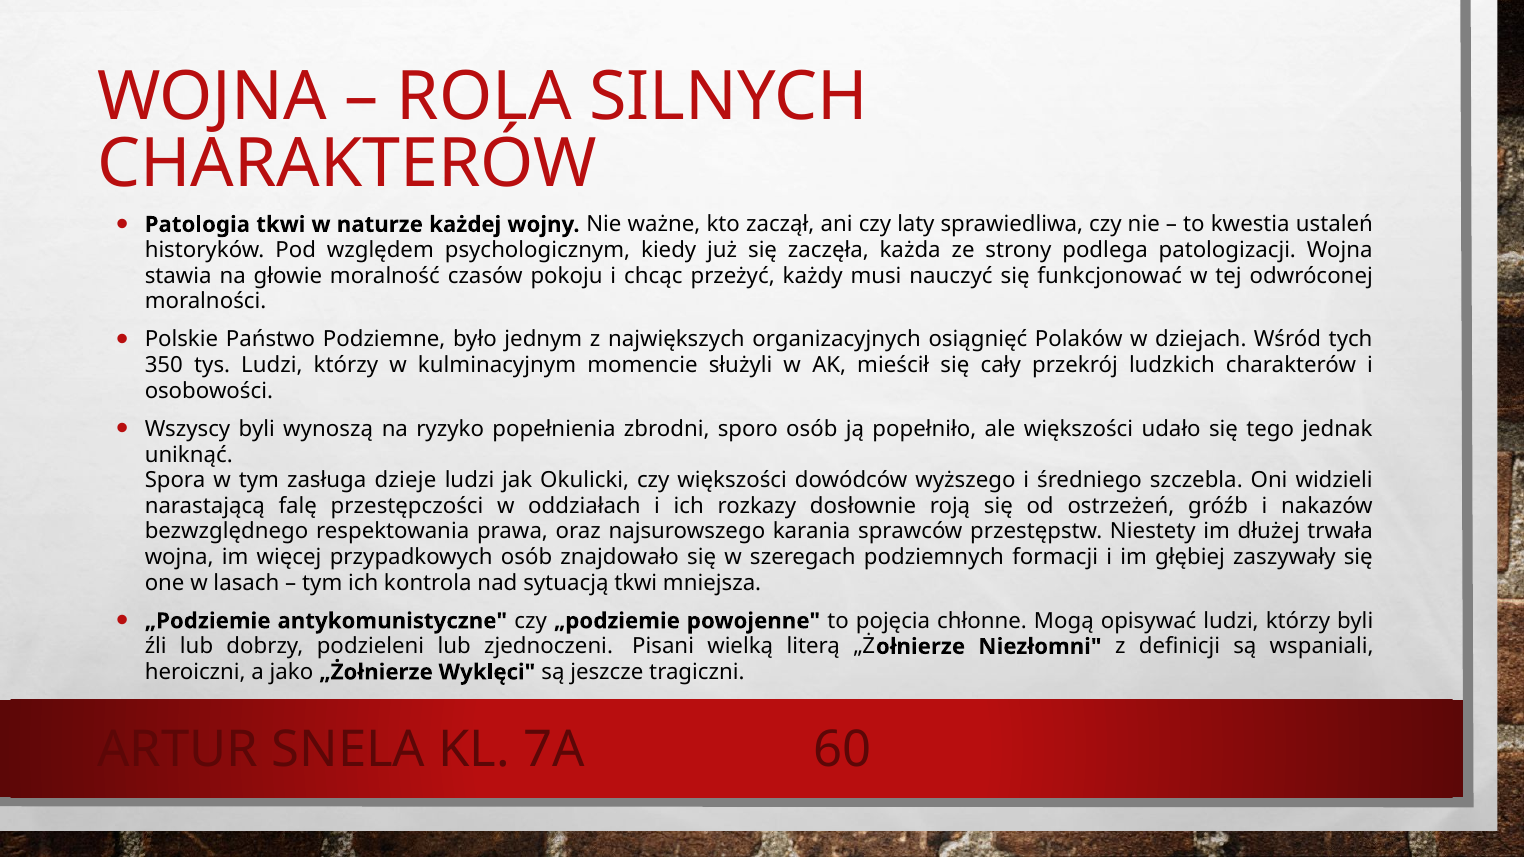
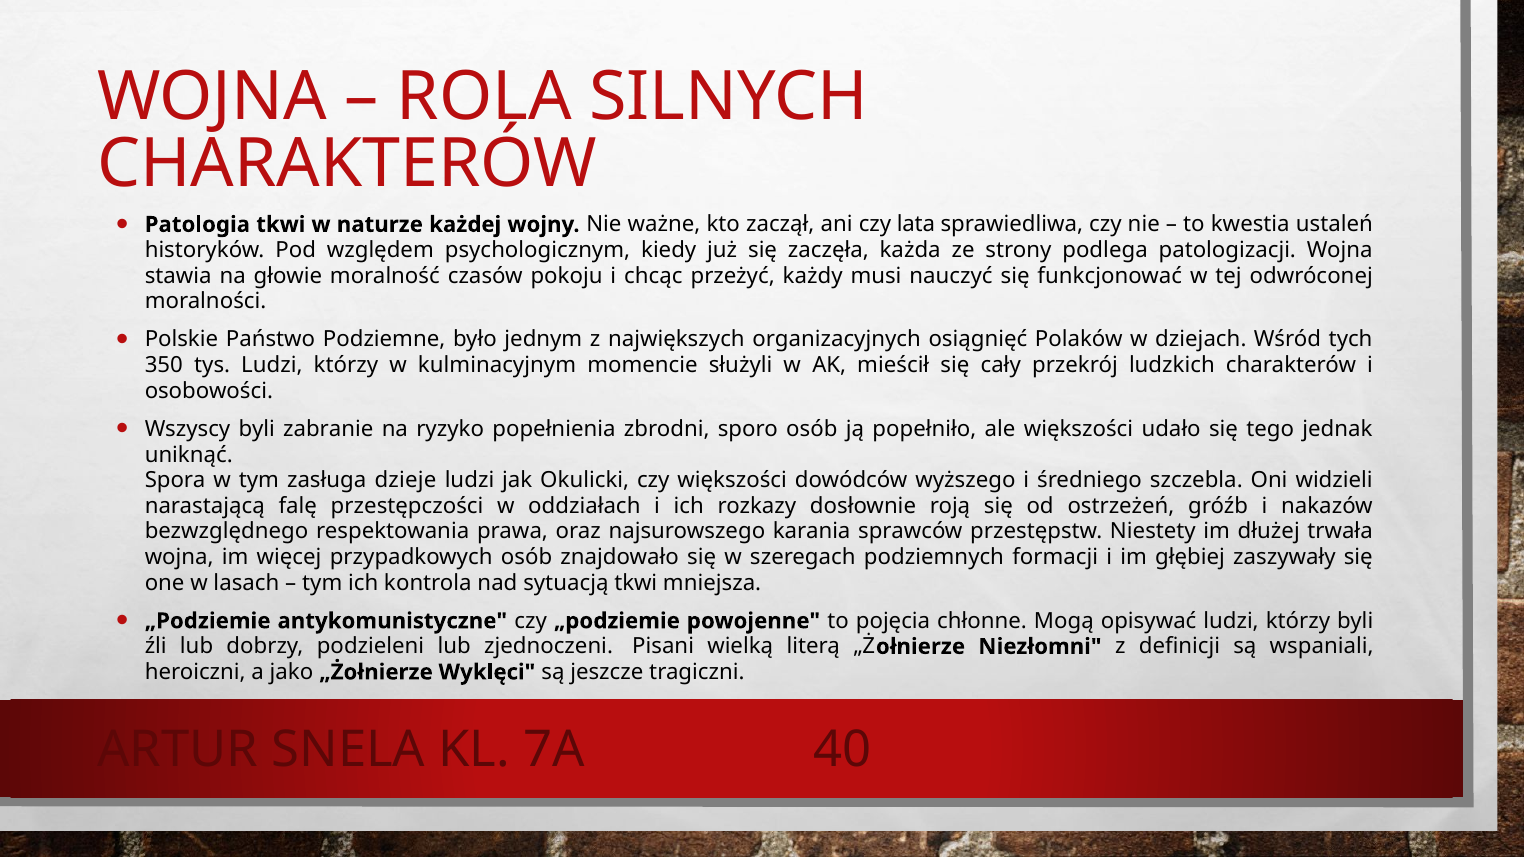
laty: laty -> lata
wynoszą: wynoszą -> zabranie
60: 60 -> 40
